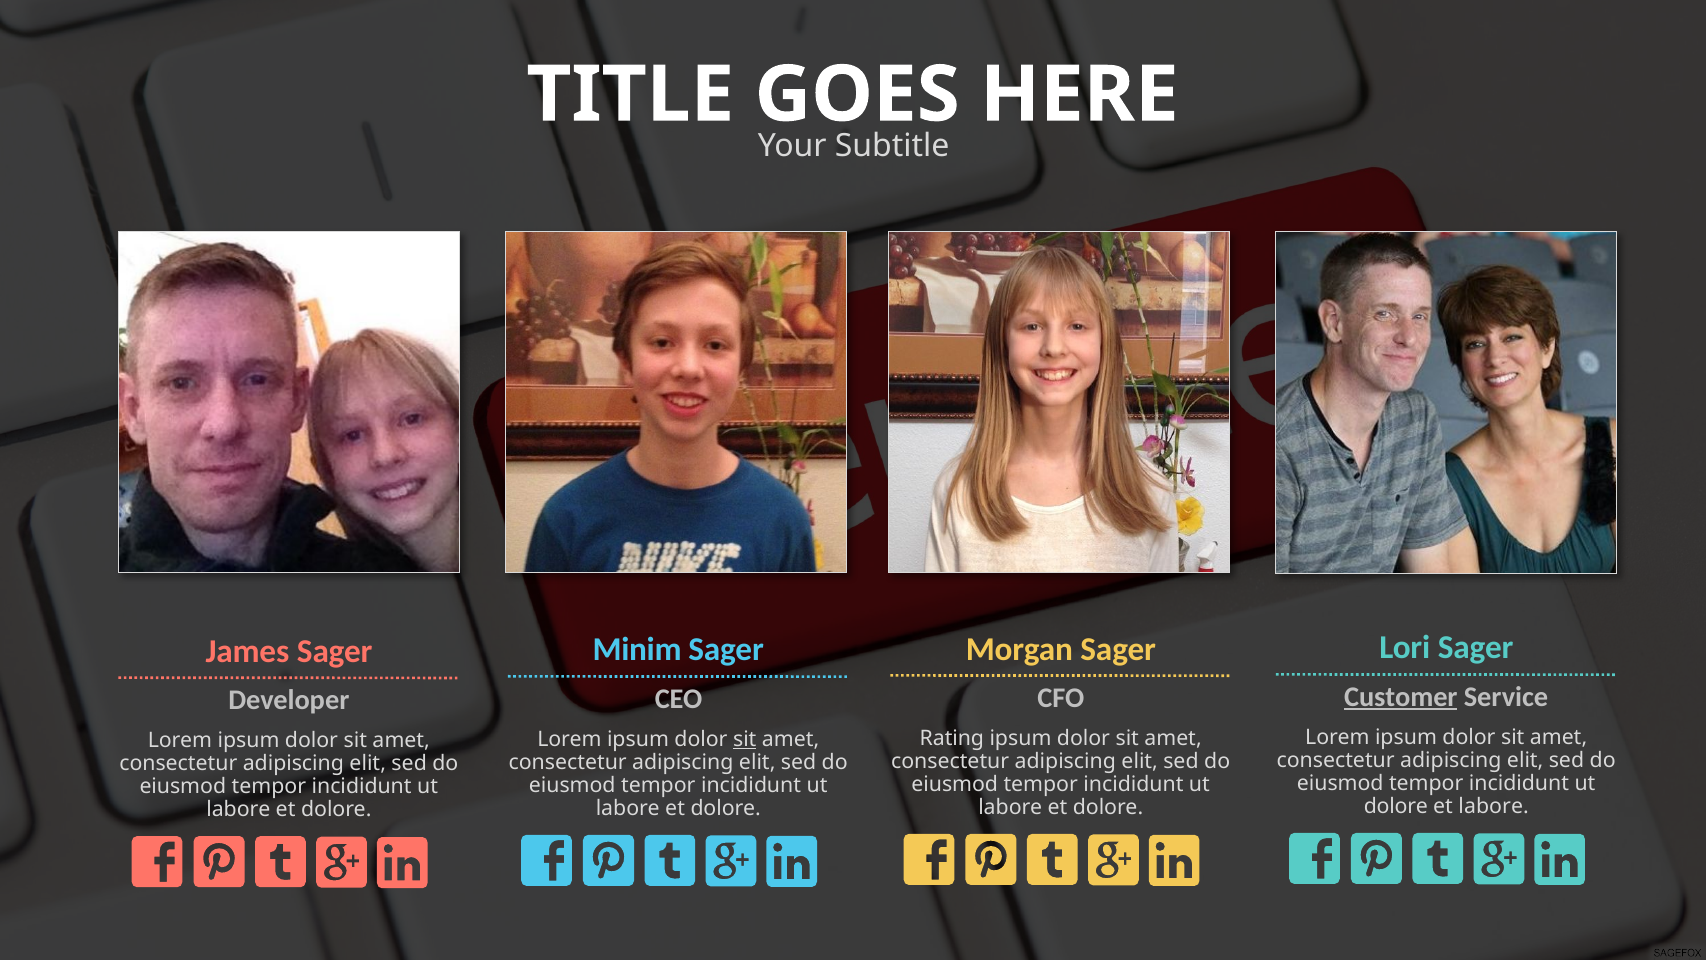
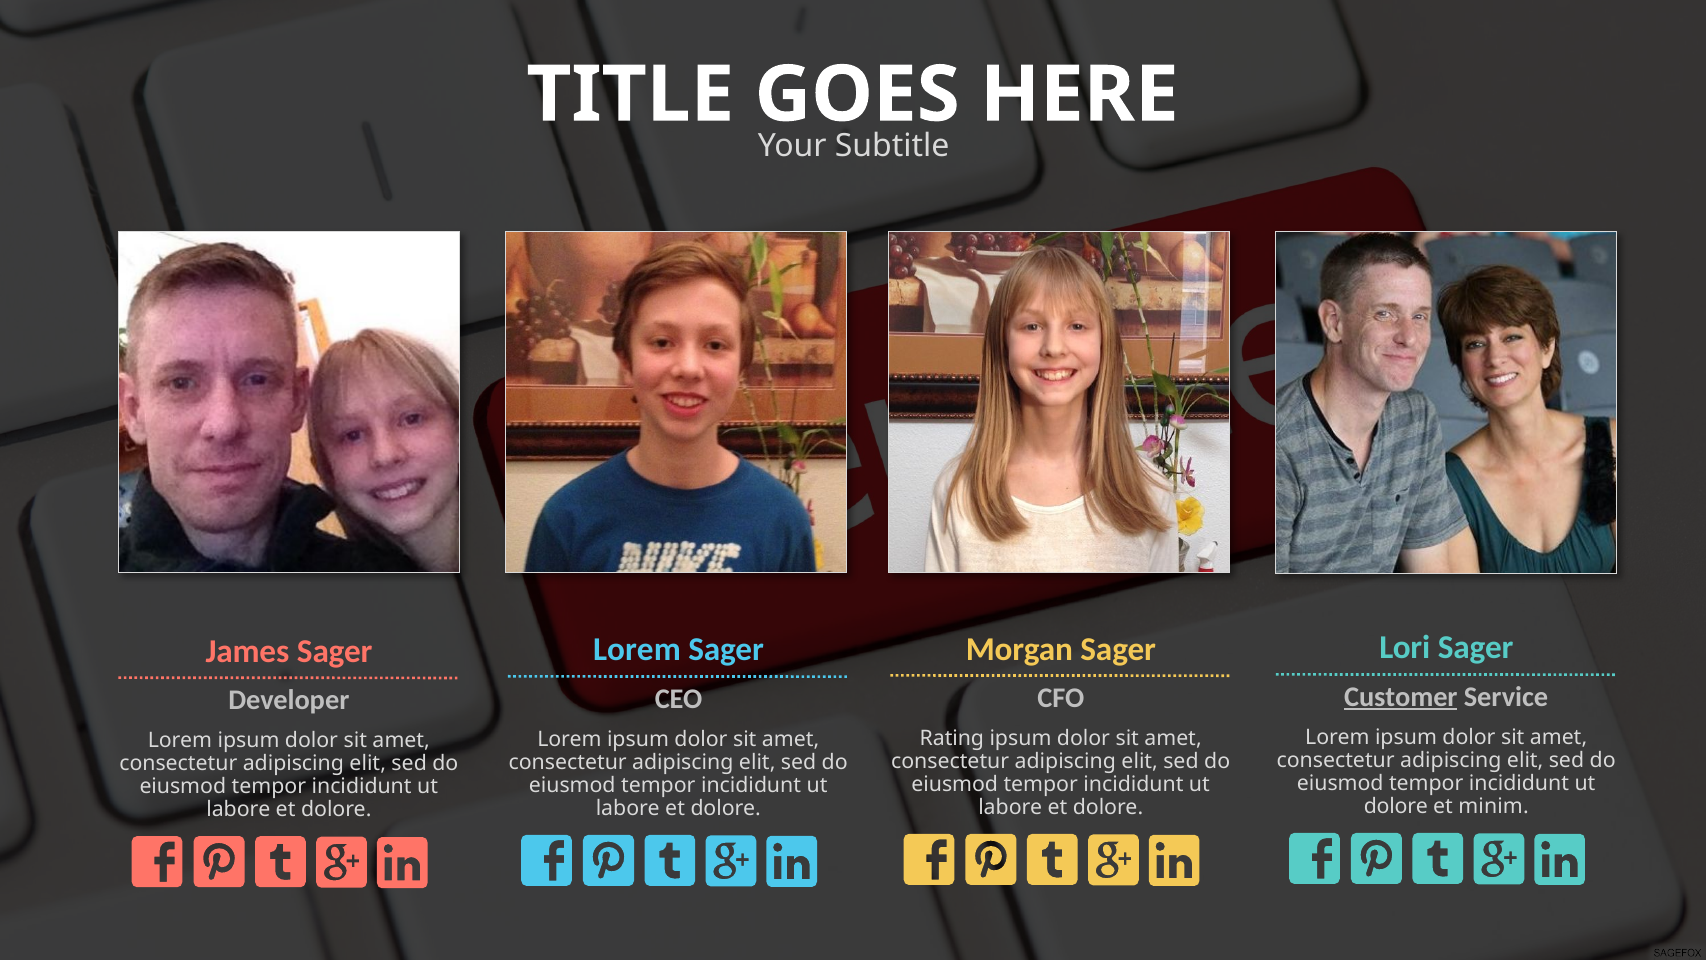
Minim at (637, 650): Minim -> Lorem
sit at (745, 739) underline: present -> none
et labore: labore -> minim
